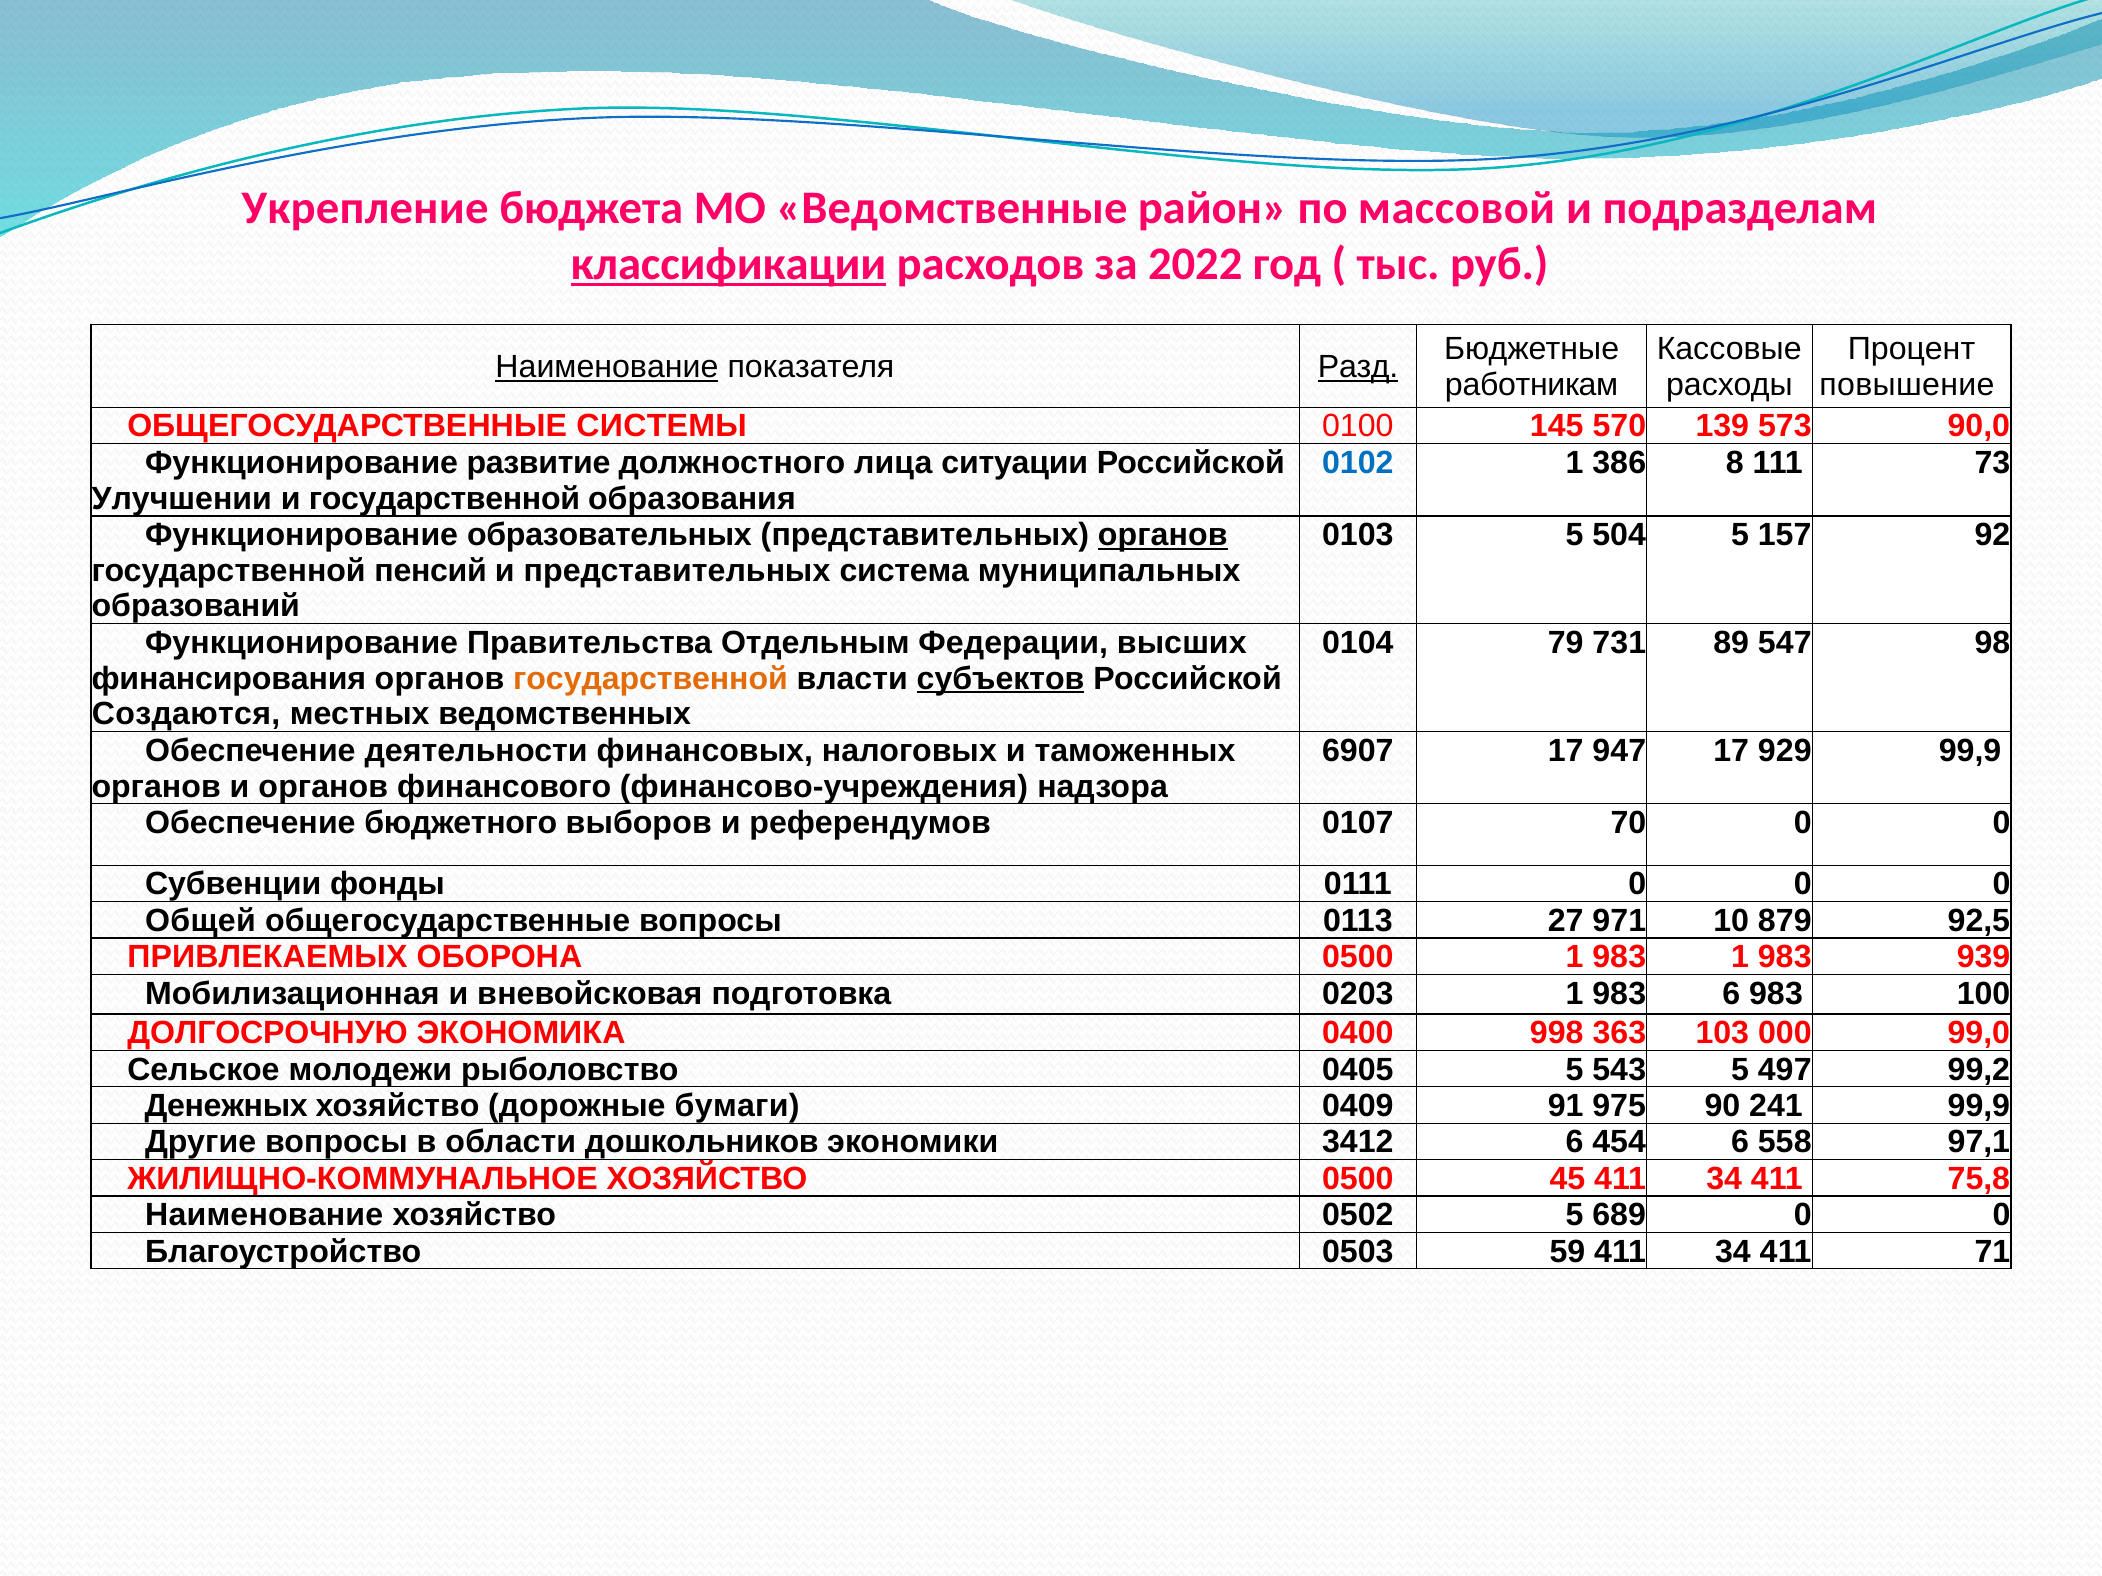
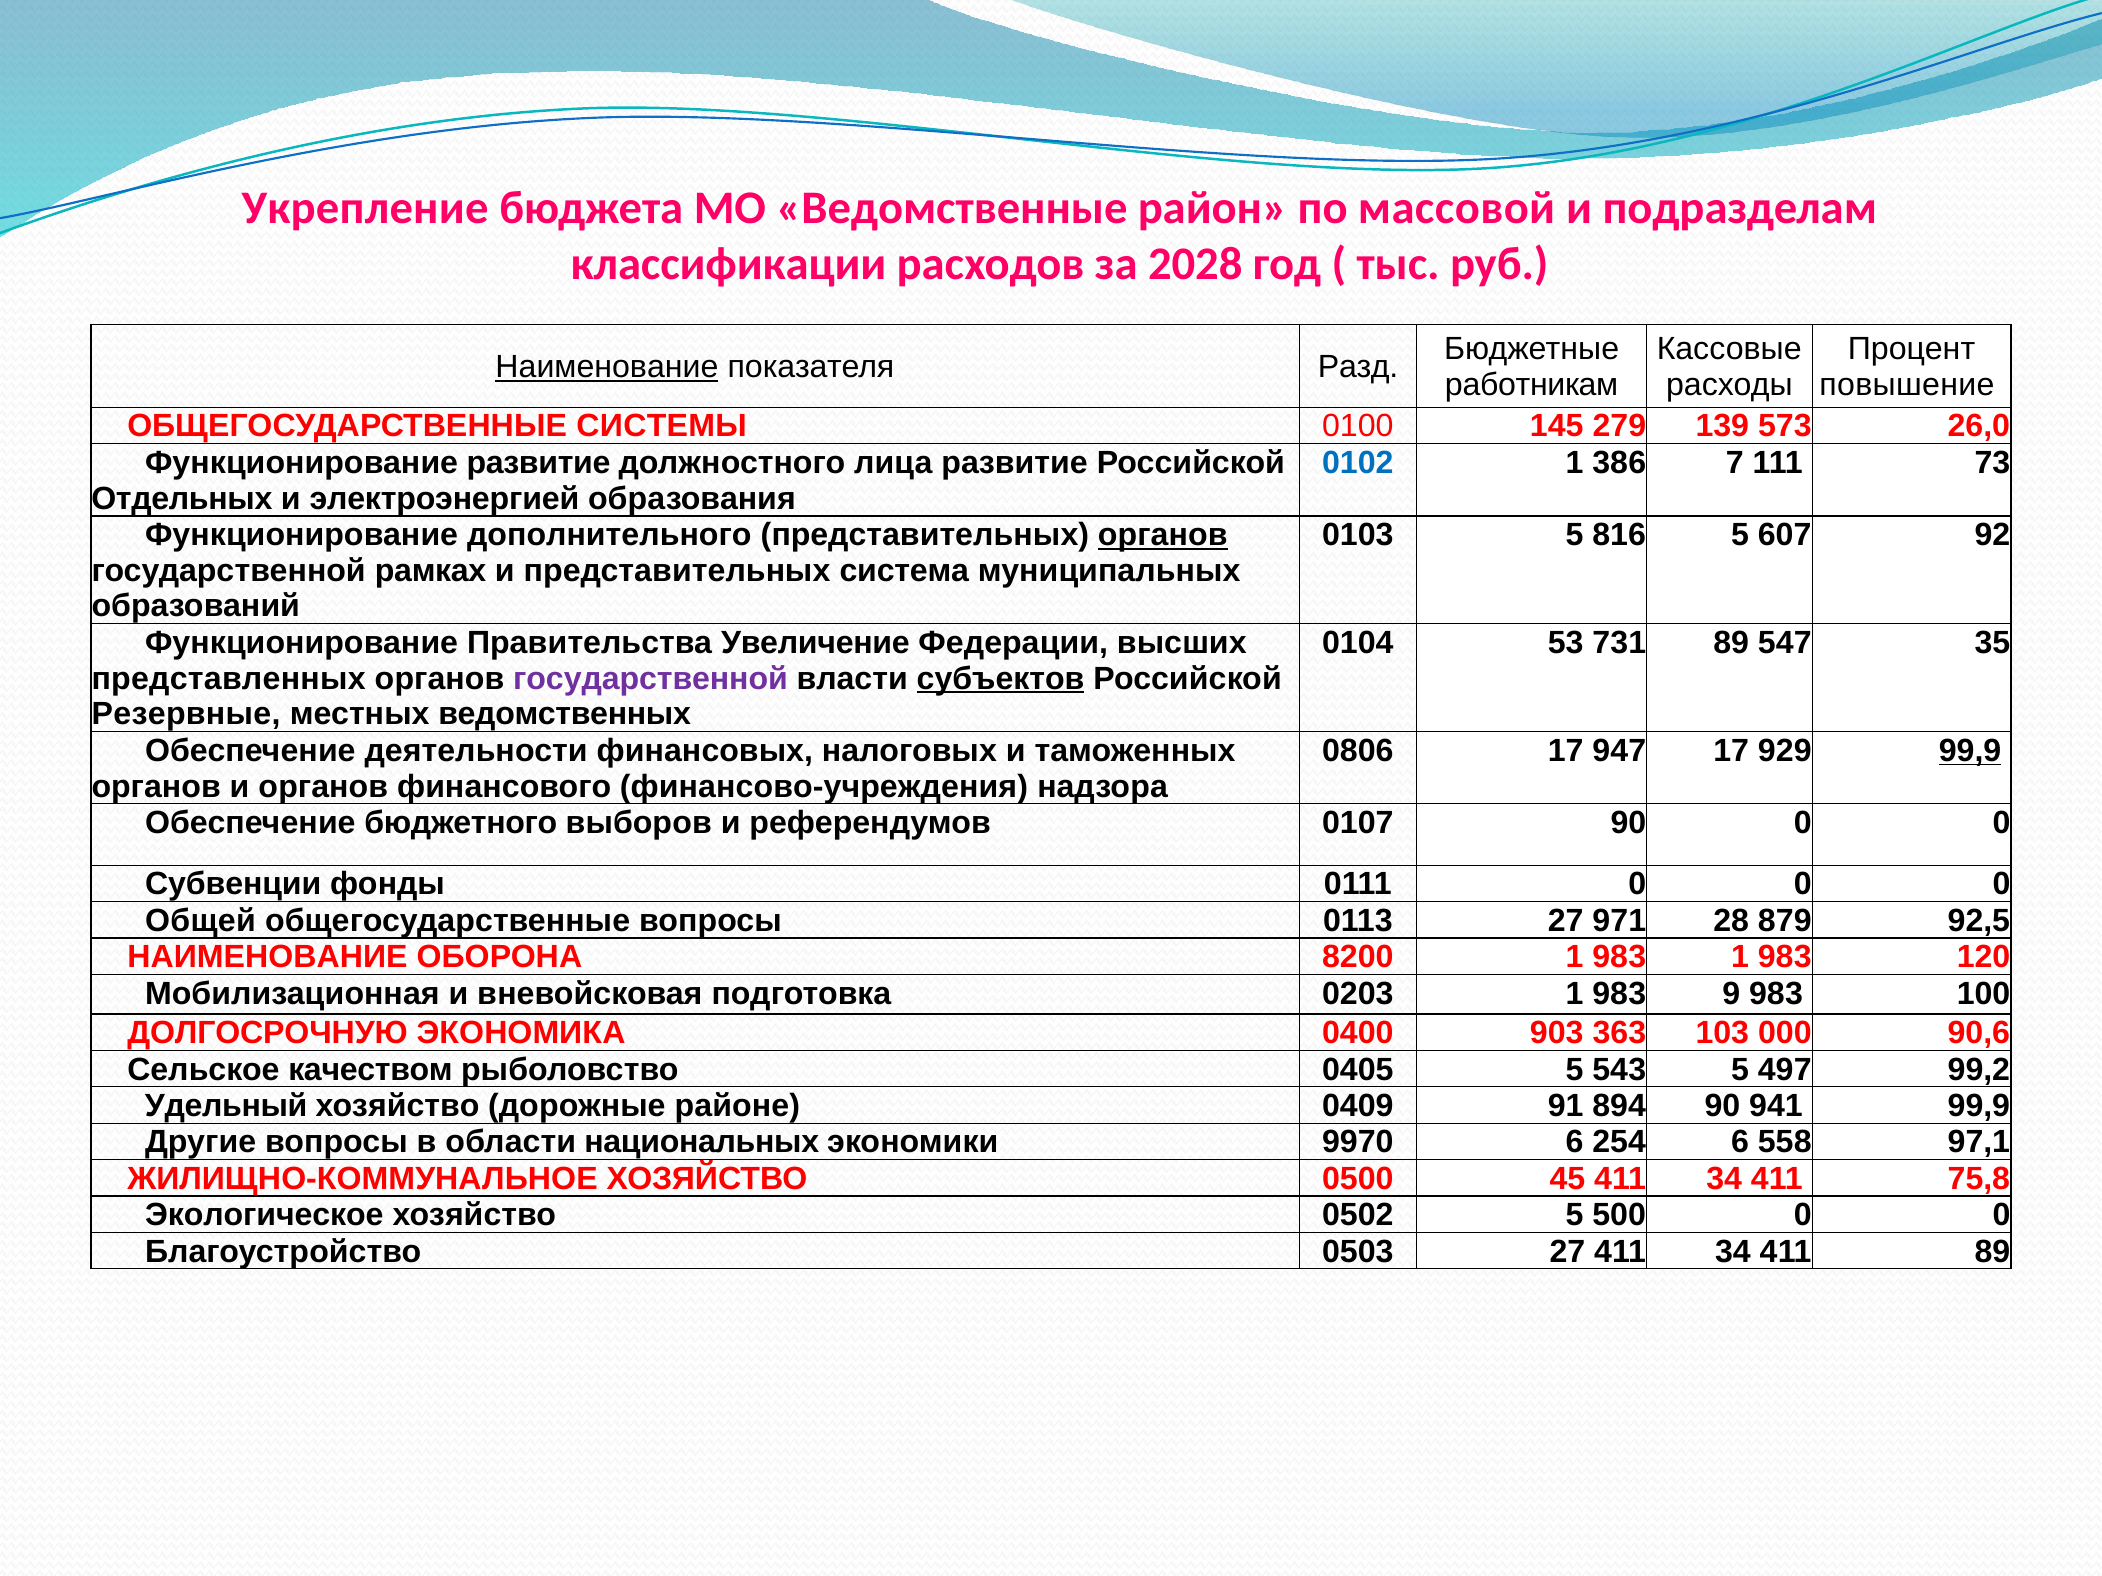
классификации underline: present -> none
2022: 2022 -> 2028
Разд underline: present -> none
570: 570 -> 279
90,0: 90,0 -> 26,0
лица ситуации: ситуации -> развитие
8: 8 -> 7
Улучшении: Улучшении -> Отдельных
и государственной: государственной -> электроэнергией
образовательных: образовательных -> дополнительного
504: 504 -> 816
157: 157 -> 607
пенсий: пенсий -> рамках
Отдельным: Отдельным -> Увеличение
79: 79 -> 53
98: 98 -> 35
финансирования: финансирования -> представленных
государственной at (650, 679) colour: orange -> purple
Создаются: Создаются -> Резервные
6907: 6907 -> 0806
99,9 at (1970, 751) underline: none -> present
0107 70: 70 -> 90
10: 10 -> 28
ПРИВЛЕКАЕМЫХ at (267, 957): ПРИВЛЕКАЕМЫХ -> НАИМЕНОВАНИЕ
ОБОРОНА 0500: 0500 -> 8200
939: 939 -> 120
983 6: 6 -> 9
998: 998 -> 903
99,0: 99,0 -> 90,6
молодежи: молодежи -> качеством
Денежных: Денежных -> Удельный
бумаги: бумаги -> районе
975: 975 -> 894
241: 241 -> 941
дошкольников: дошкольников -> национальных
3412: 3412 -> 9970
454: 454 -> 254
Наименование at (264, 1215): Наименование -> Экологическое
689: 689 -> 500
0503 59: 59 -> 27
411 71: 71 -> 89
